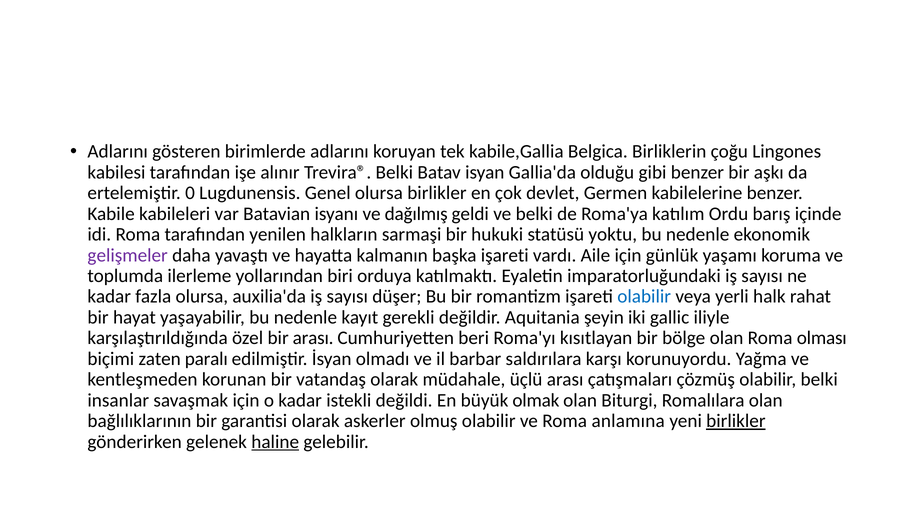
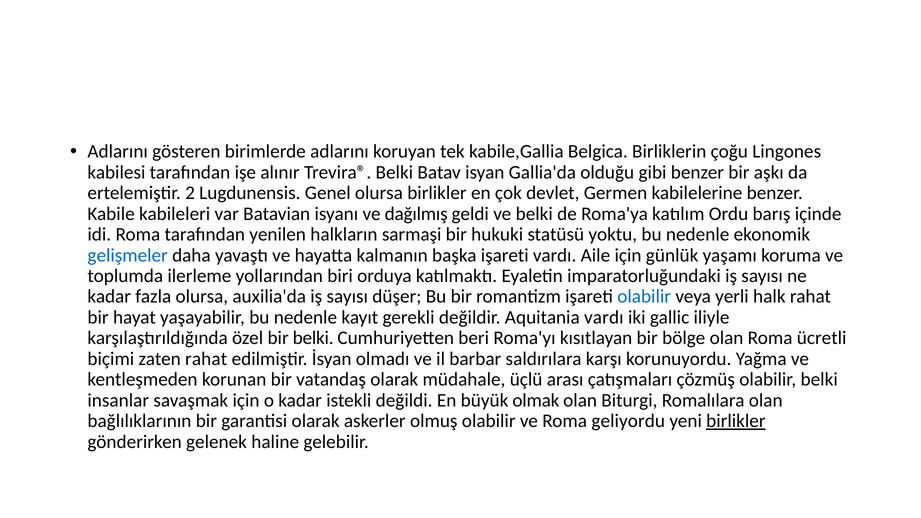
0: 0 -> 2
gelişmeler colour: purple -> blue
Aquitania şeyin: şeyin -> vardı
bir arası: arası -> belki
olması: olması -> ücretli
zaten paralı: paralı -> rahat
anlamına: anlamına -> geliyordu
haline underline: present -> none
